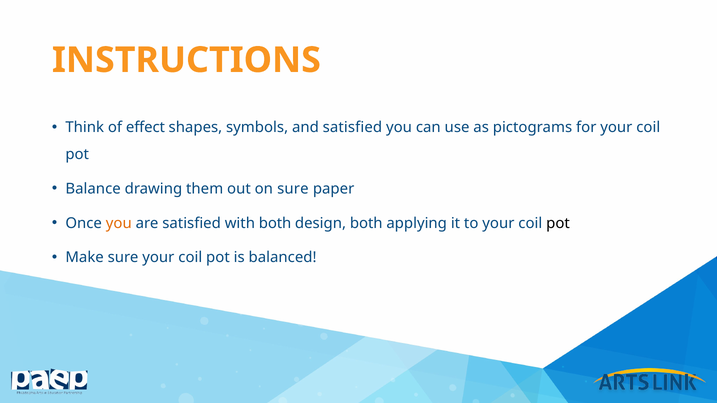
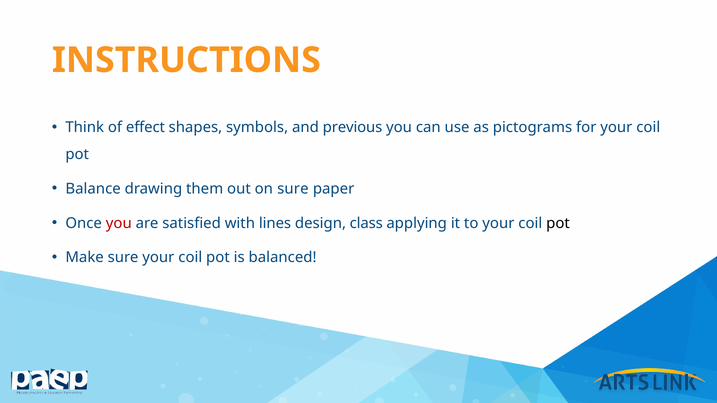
and satisfied: satisfied -> previous
you at (119, 223) colour: orange -> red
with both: both -> lines
design both: both -> class
